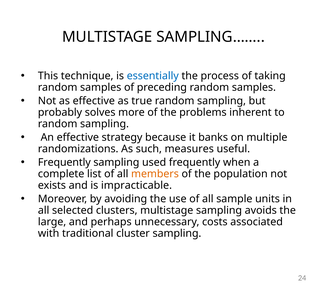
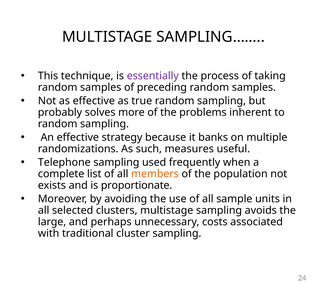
essentially colour: blue -> purple
Frequently at (64, 162): Frequently -> Telephone
impracticable: impracticable -> proportionate
